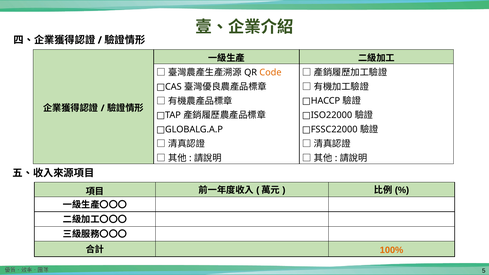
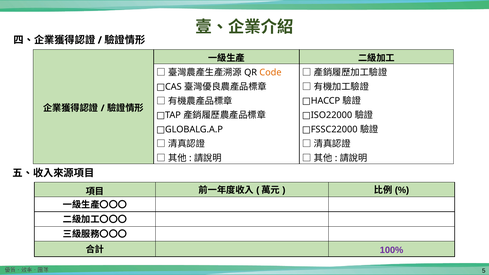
100% colour: orange -> purple
